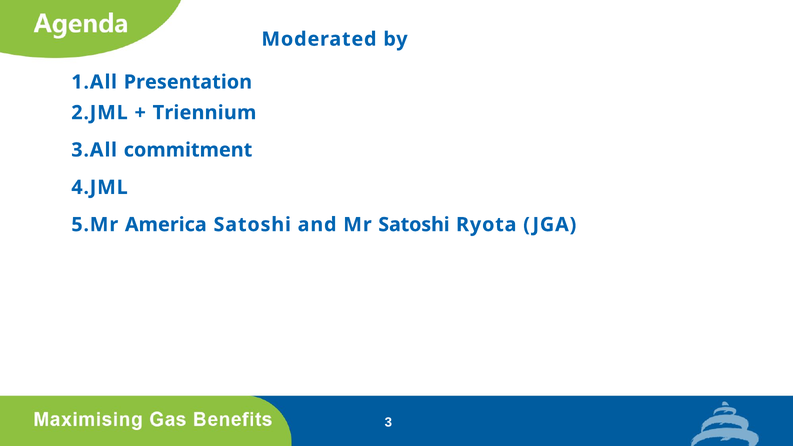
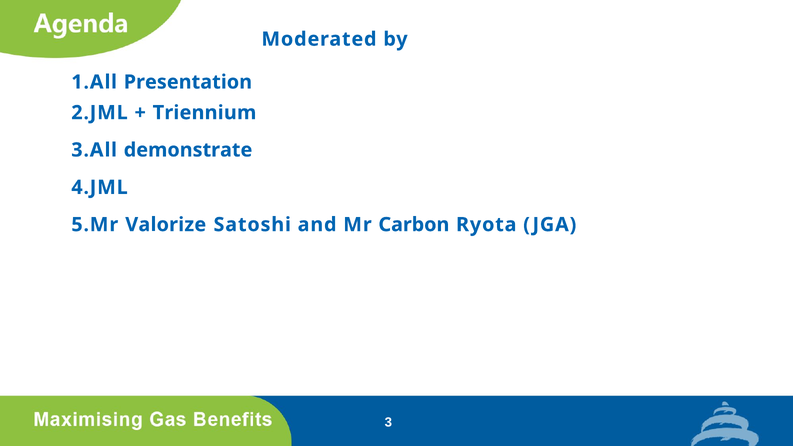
commitment: commitment -> demonstrate
America: America -> Valorize
Mr Satoshi: Satoshi -> Carbon
